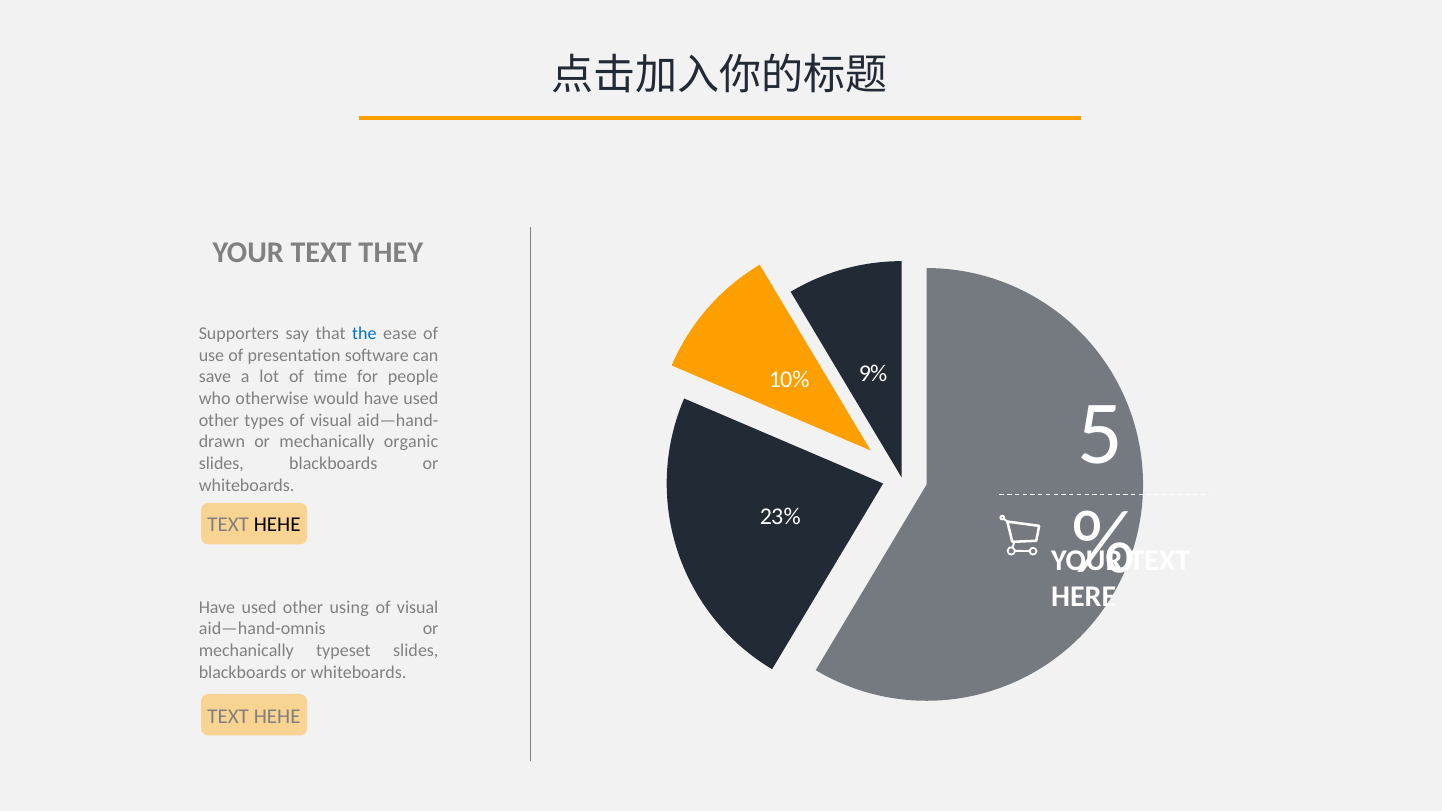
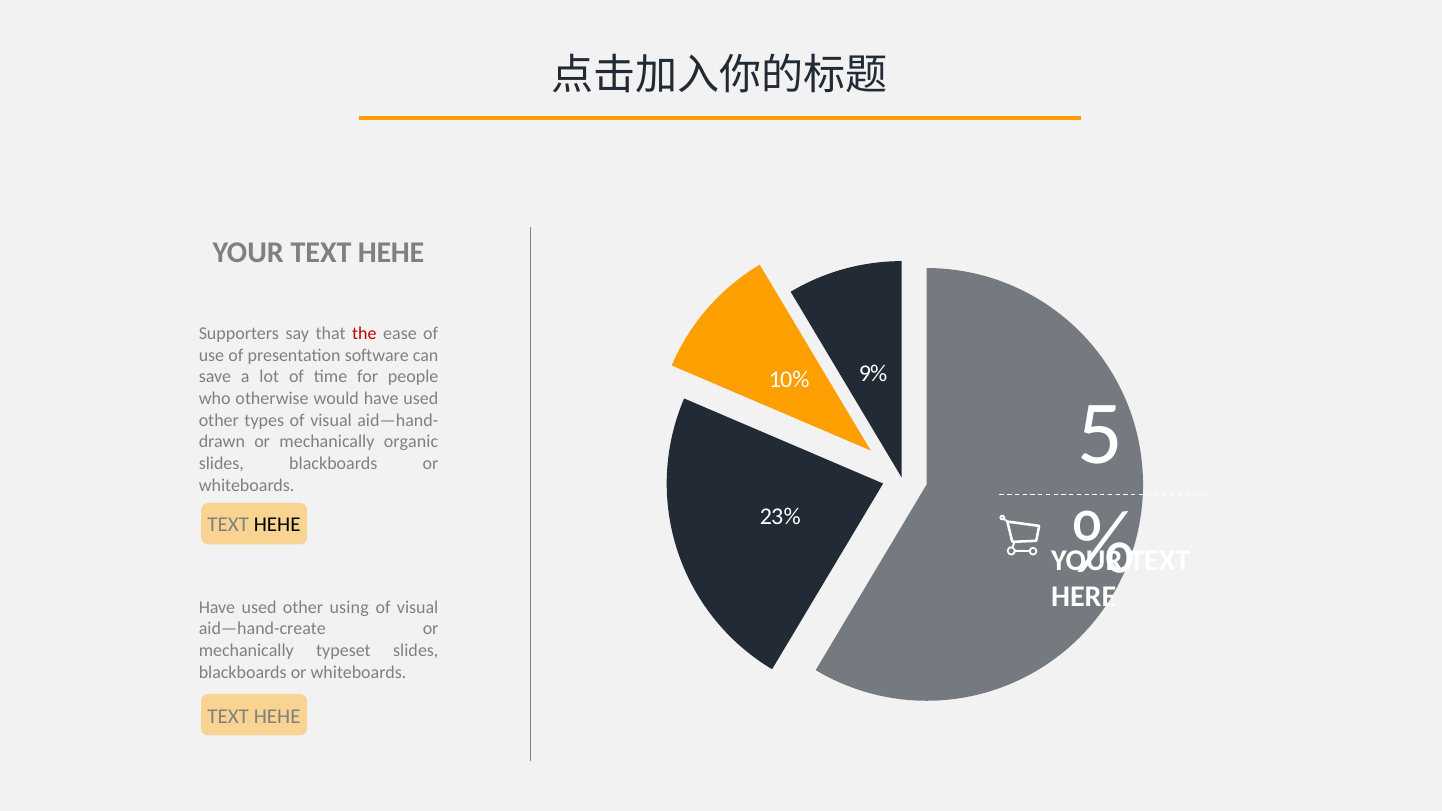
YOUR TEXT THEY: THEY -> HEHE
the colour: blue -> red
aid—hand-omnis: aid—hand-omnis -> aid—hand-create
